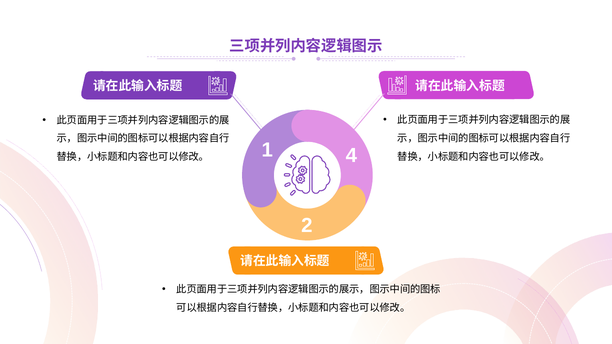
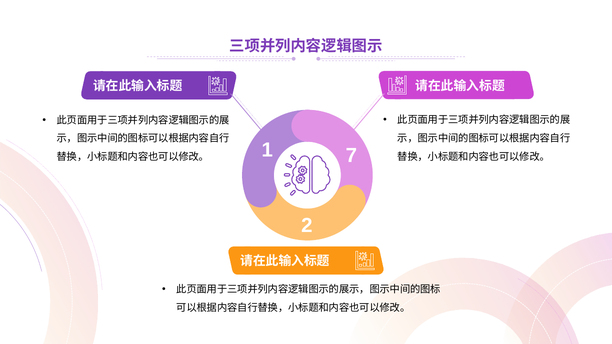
4: 4 -> 7
